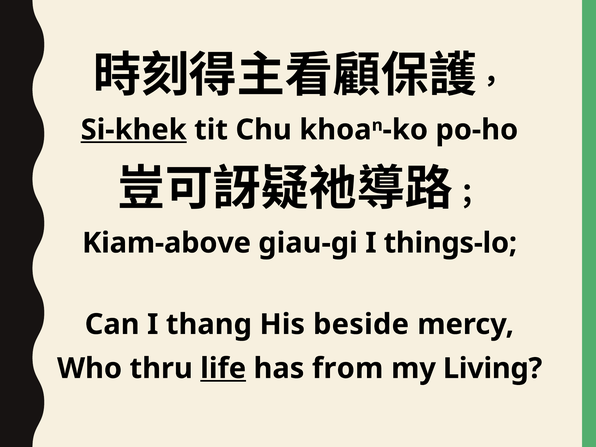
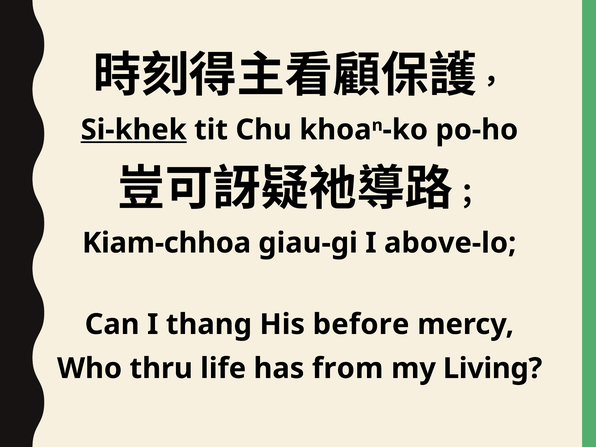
Kiam-above: Kiam-above -> Kiam-chhoa
things-lo: things-lo -> above-lo
beside: beside -> before
life underline: present -> none
